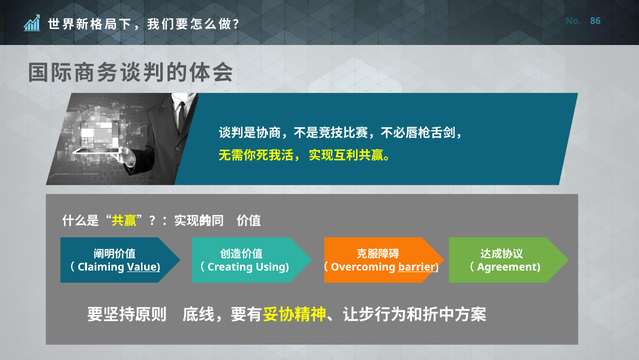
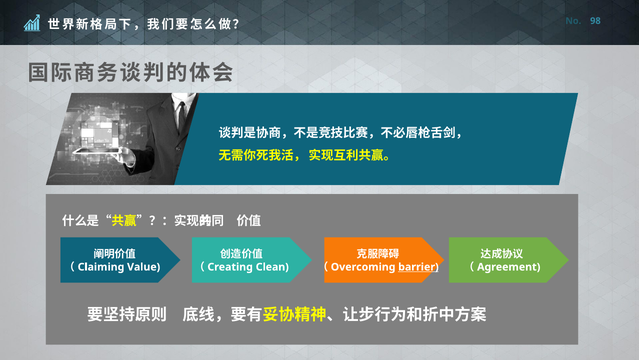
86: 86 -> 98
Value underline: present -> none
Using: Using -> Clean
